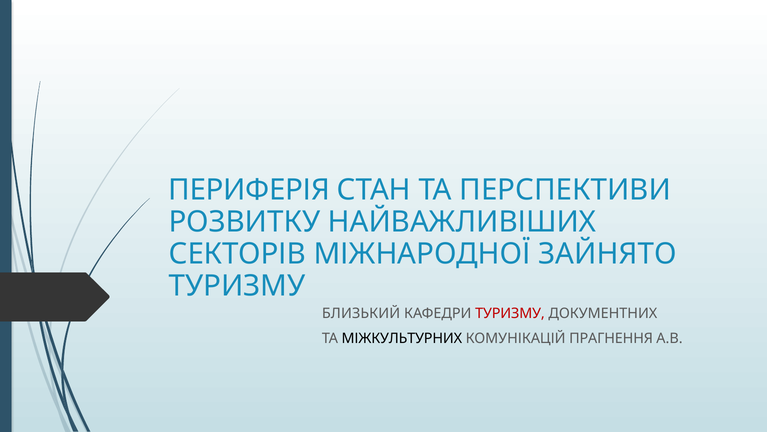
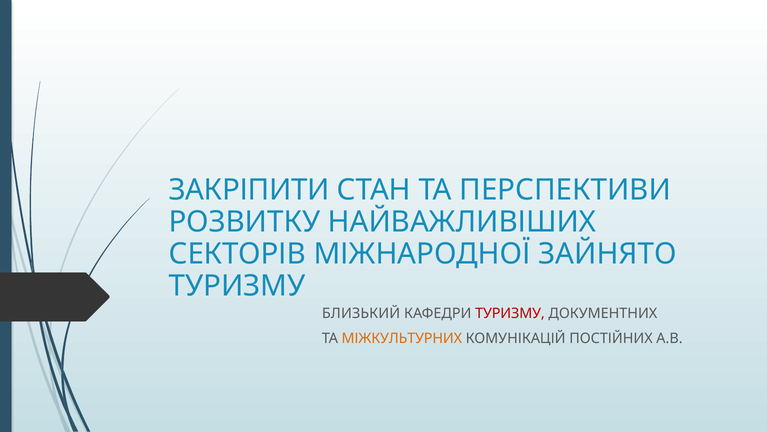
ПЕРИФЕРІЯ: ПЕРИФЕРІЯ -> ЗАКРІПИТИ
МІЖКУЛЬТУРНИХ colour: black -> orange
ПРАГНЕННЯ: ПРАГНЕННЯ -> ПОСТІЙНИХ
